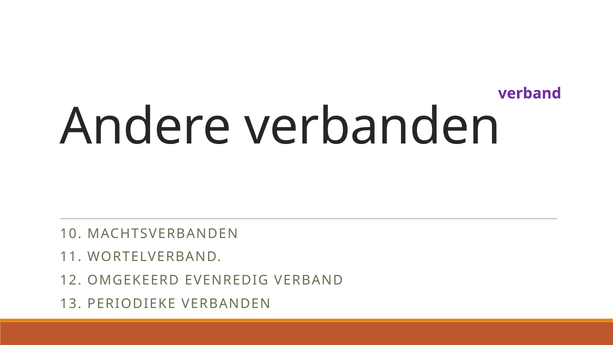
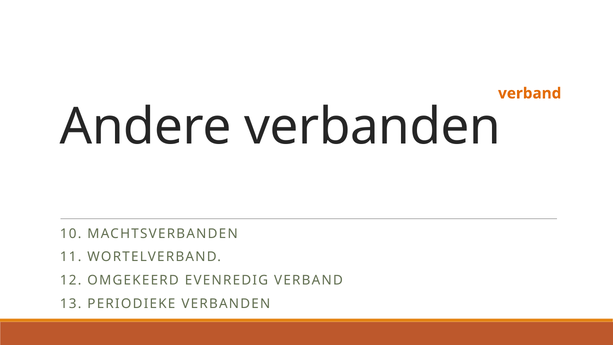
verband at (530, 93) colour: purple -> orange
